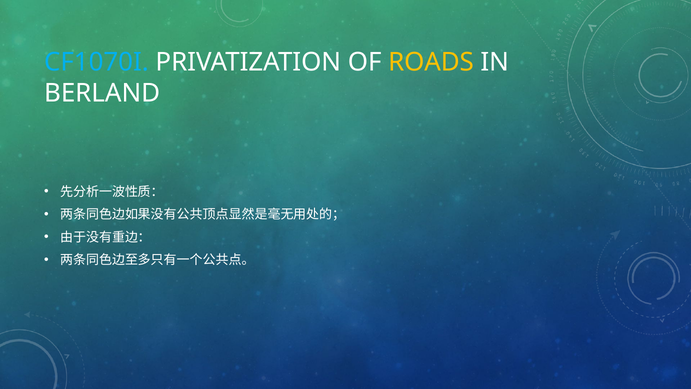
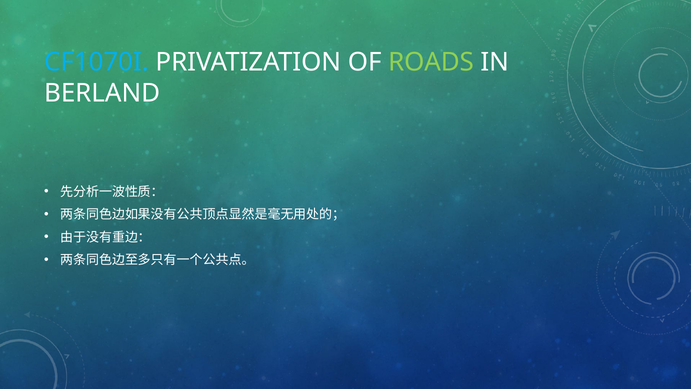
ROADS colour: yellow -> light green
